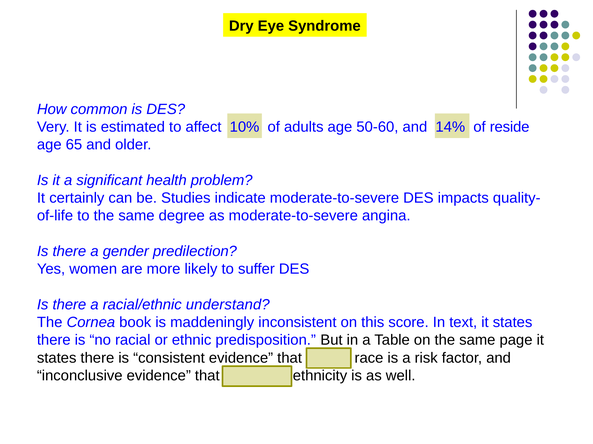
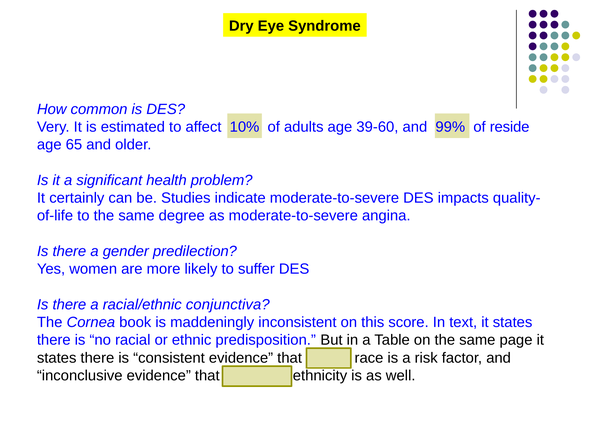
50-60: 50-60 -> 39-60
14%: 14% -> 99%
understand: understand -> conjunctiva
